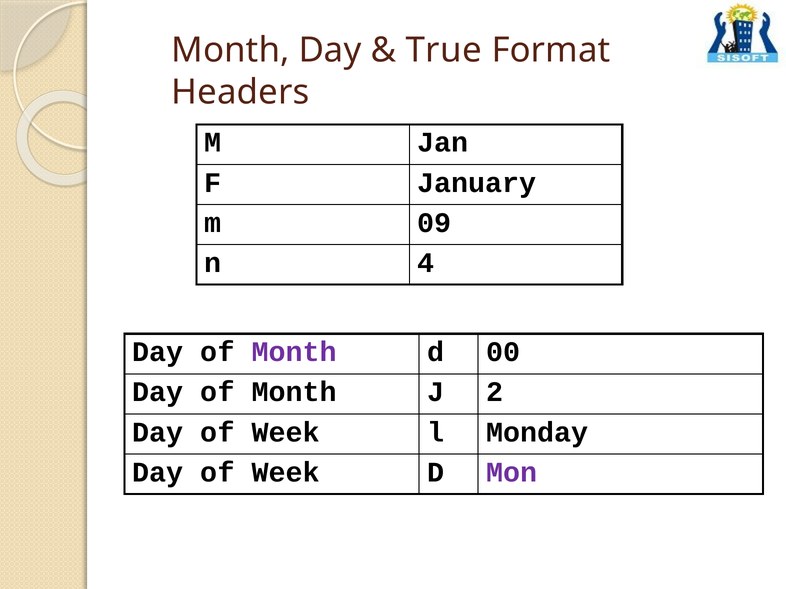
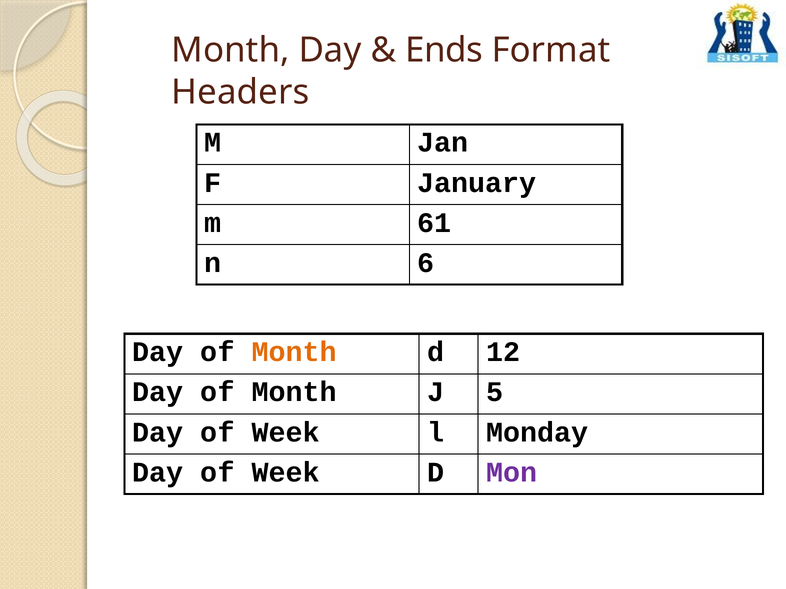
True: True -> Ends
09: 09 -> 61
4: 4 -> 6
Month at (294, 352) colour: purple -> orange
00: 00 -> 12
2: 2 -> 5
